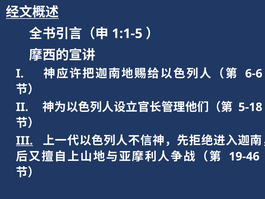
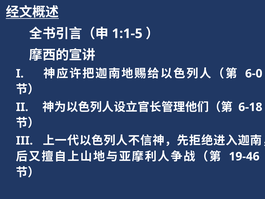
6-6: 6-6 -> 6-0
5-18: 5-18 -> 6-18
III underline: present -> none
